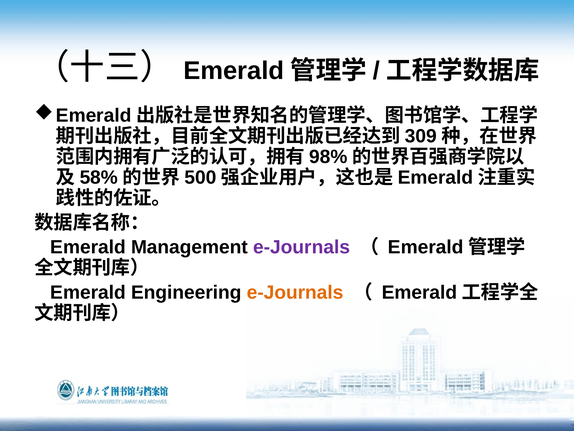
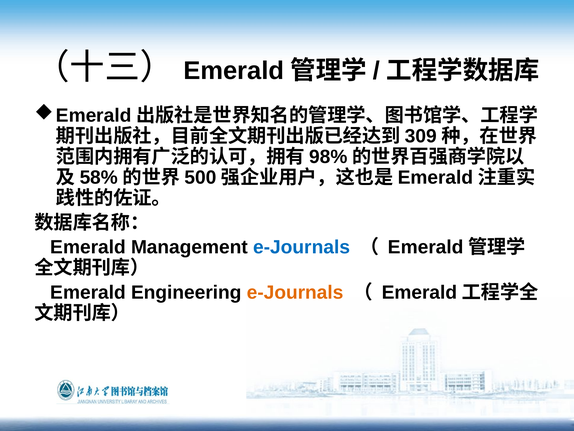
e-Journals at (302, 247) colour: purple -> blue
